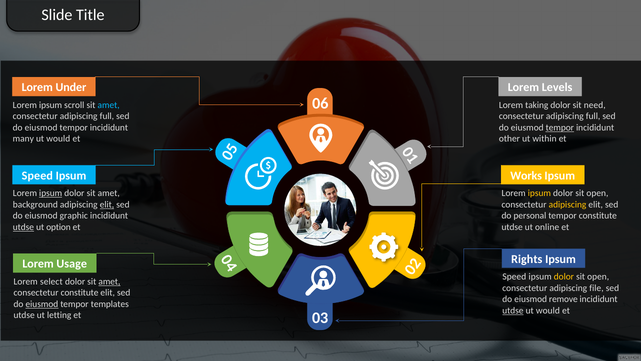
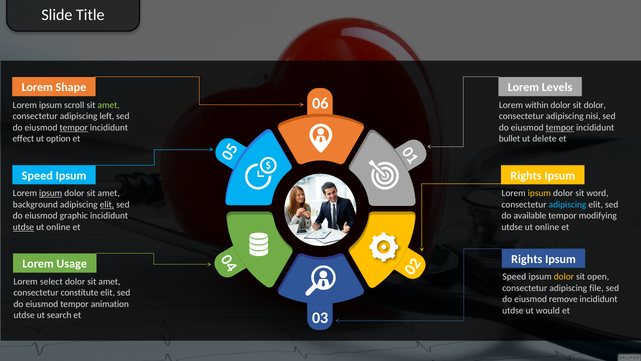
Under: Under -> Shape
amet at (109, 105) colour: light blue -> light green
taking: taking -> within
sit need: need -> dolor
full at (107, 116): full -> left
full at (593, 116): full -> nisi
tempor at (74, 127) underline: none -> present
many: many -> effect
would at (58, 139): would -> option
other: other -> bullet
within: within -> delete
Works at (526, 175): Works -> Rights
open at (597, 193): open -> word
adipiscing at (567, 204) colour: yellow -> light blue
personal: personal -> available
tempor constitute: constitute -> modifying
option at (58, 227): option -> online
amet at (109, 281) underline: present -> none
eiusmod at (42, 304) underline: present -> none
templates: templates -> animation
utdse at (513, 310) underline: present -> none
letting: letting -> search
